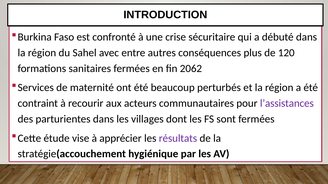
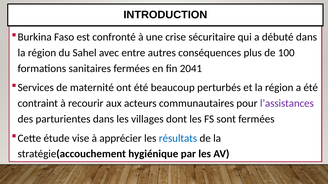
120: 120 -> 100
2062: 2062 -> 2041
résultats colour: purple -> blue
